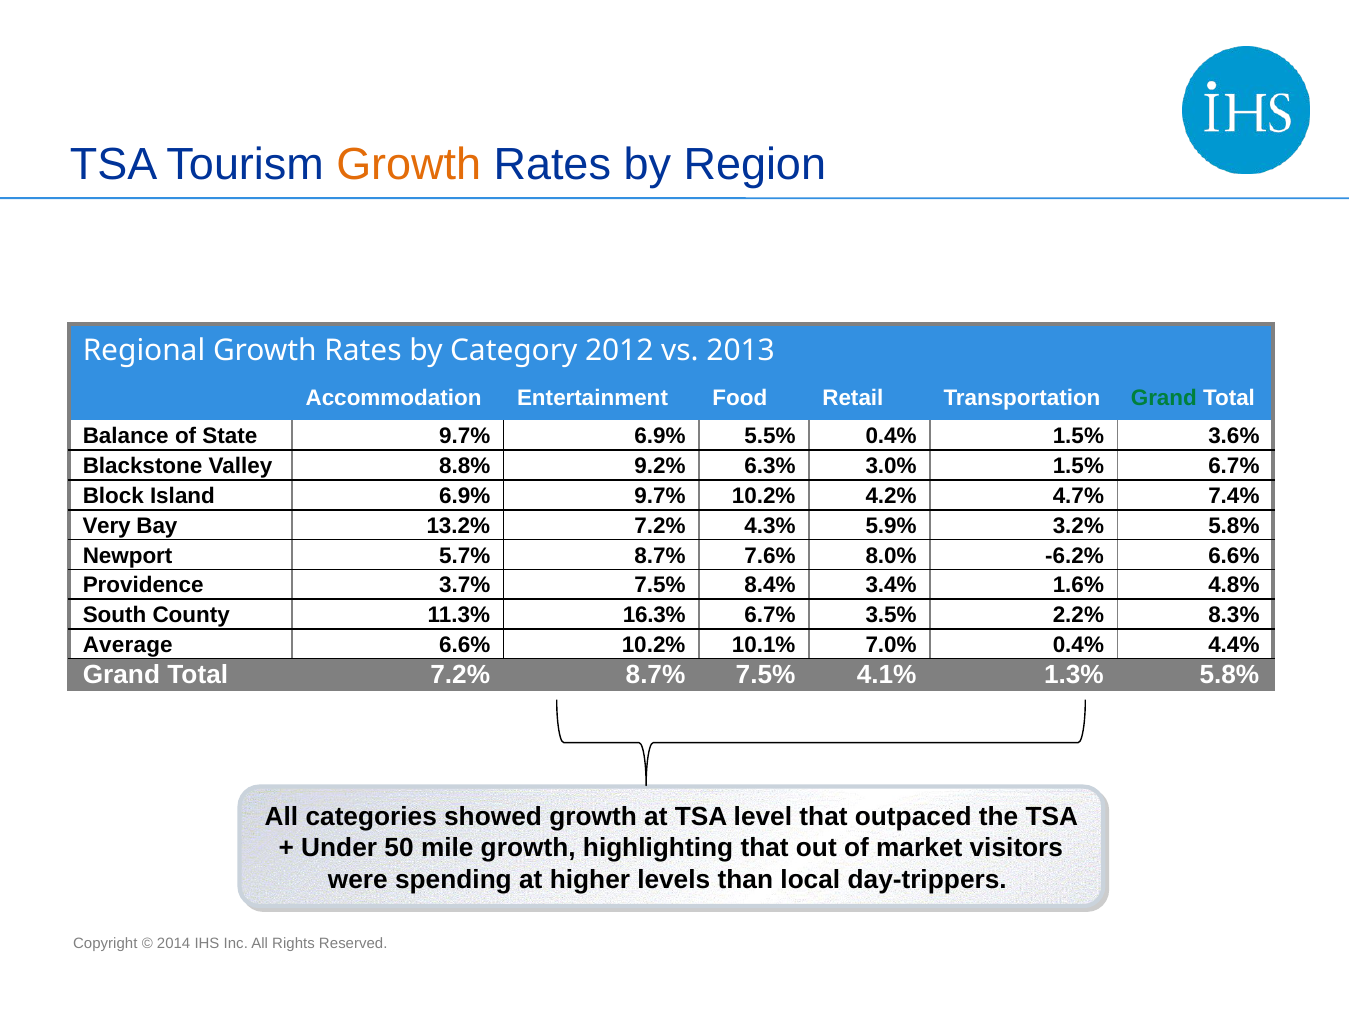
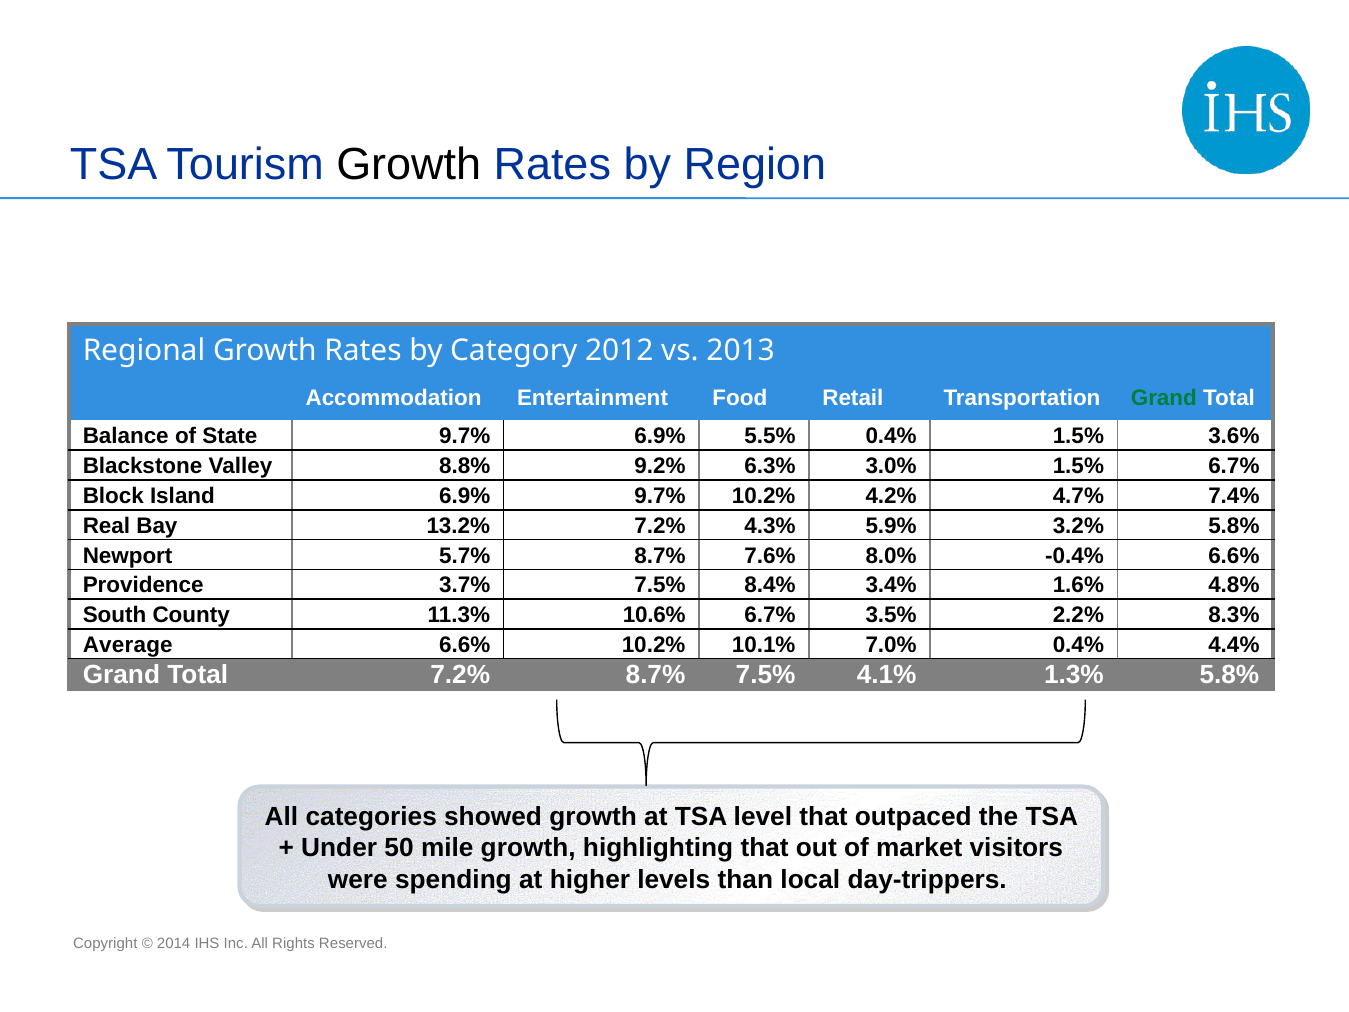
Growth at (409, 164) colour: orange -> black
Very: Very -> Real
-6.2%: -6.2% -> -0.4%
16.3%: 16.3% -> 10.6%
